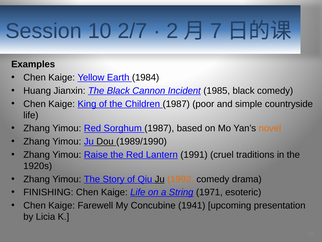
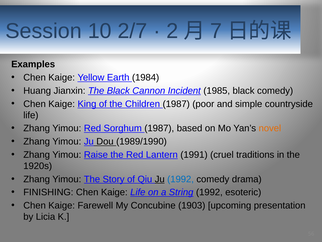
1992 at (181, 179) colour: orange -> blue
String 1971: 1971 -> 1992
1941: 1941 -> 1903
